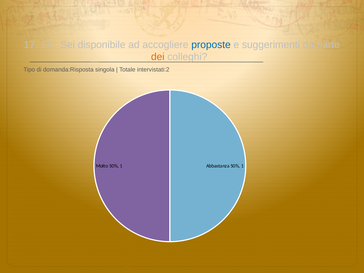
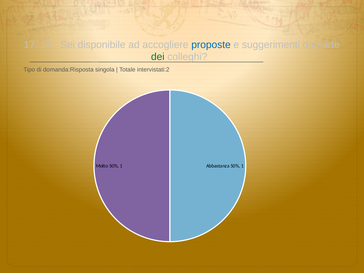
dei colour: orange -> green
